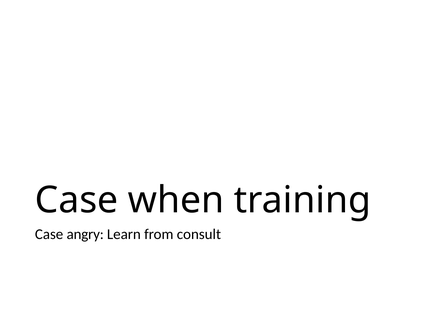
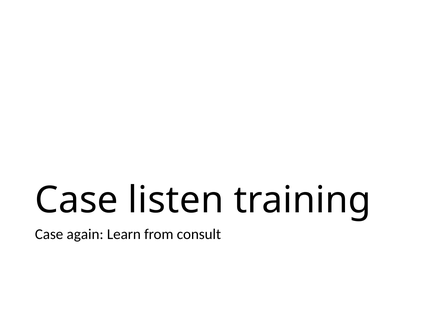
when: when -> listen
angry: angry -> again
